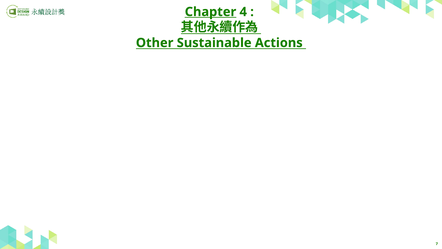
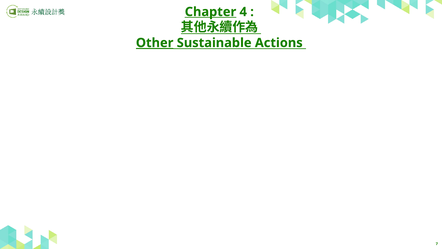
Other underline: none -> present
